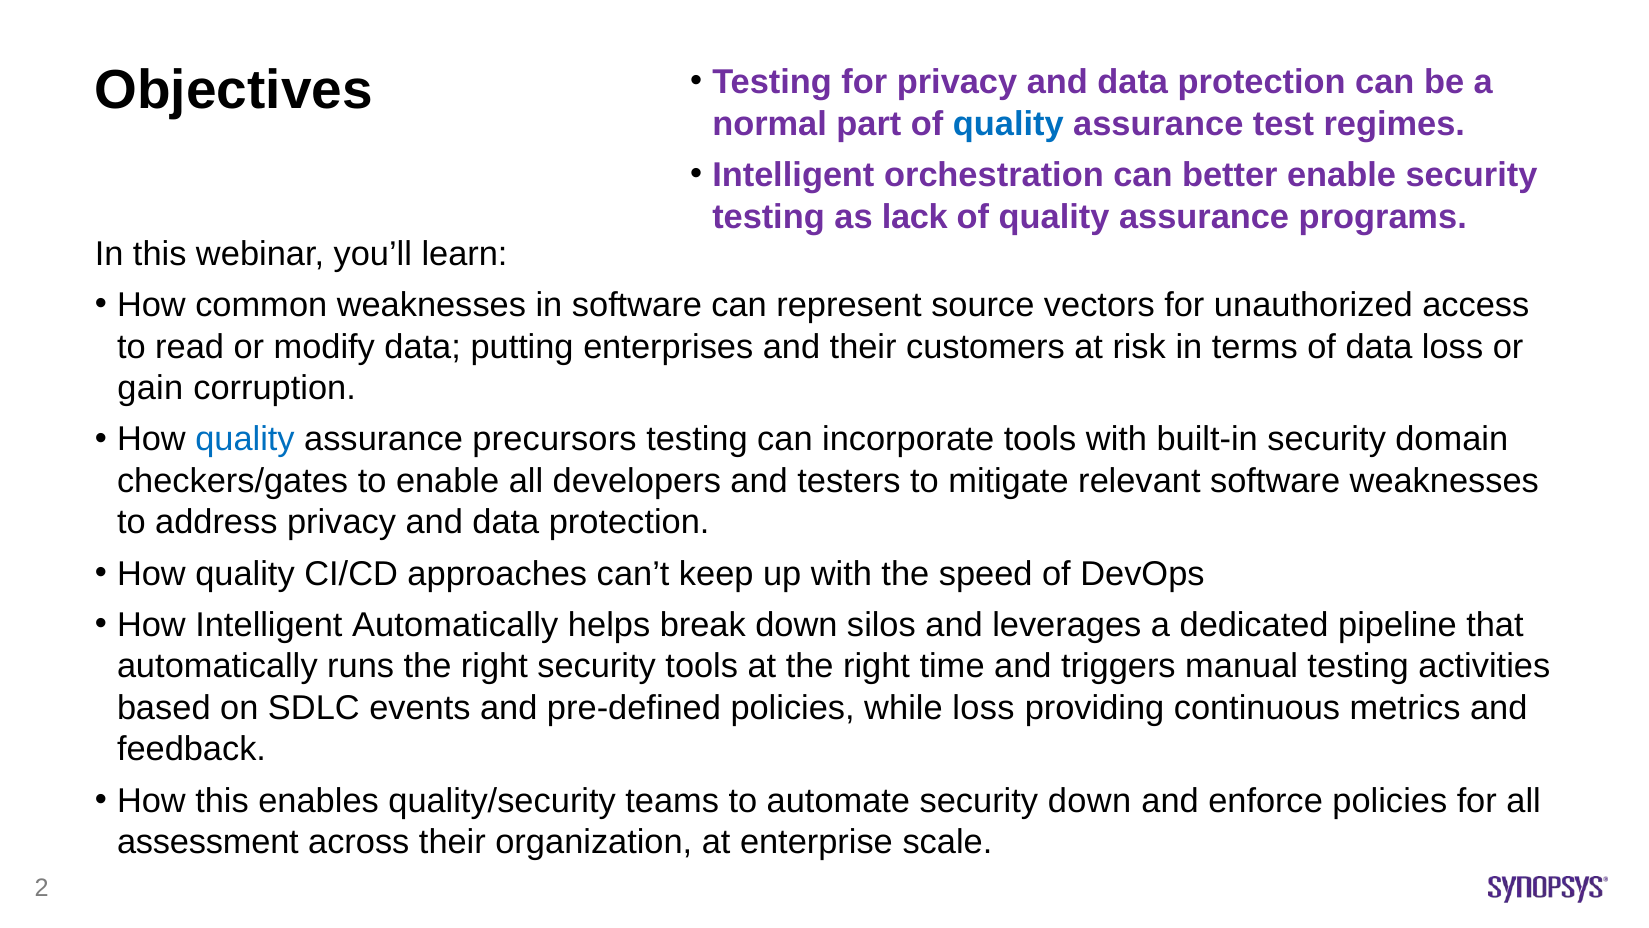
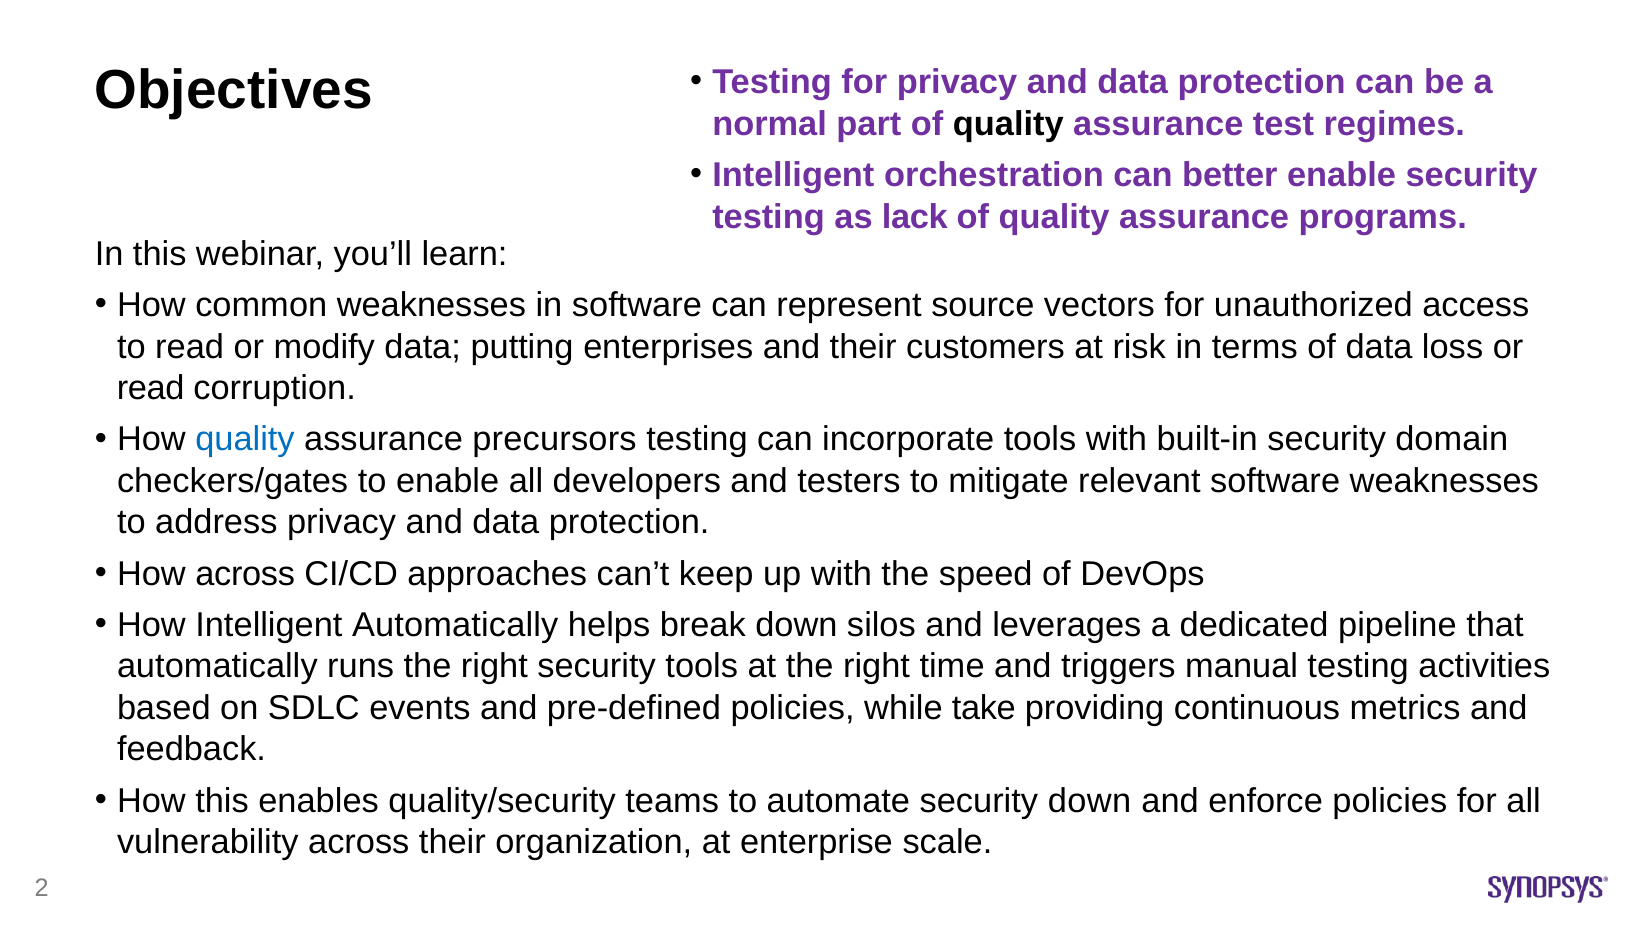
quality at (1008, 124) colour: blue -> black
gain at (150, 388): gain -> read
quality at (245, 573): quality -> across
while loss: loss -> take
assessment: assessment -> vulnerability
